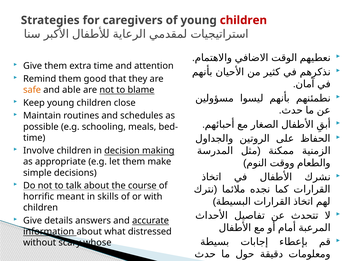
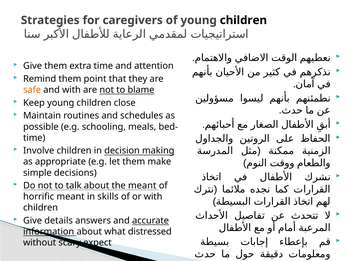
children at (243, 20) colour: red -> black
good: good -> point
and able: able -> with
the course: course -> meant
whose: whose -> expect
